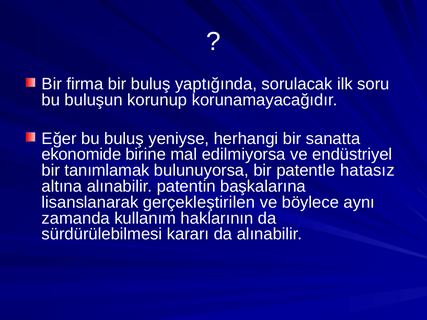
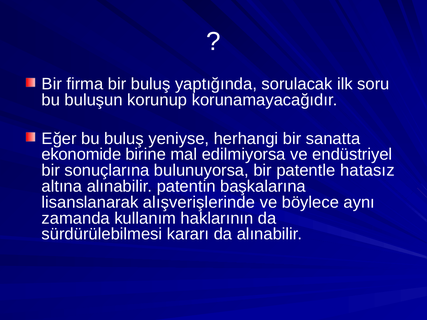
tanımlamak: tanımlamak -> sonuçlarına
gerçekleştirilen: gerçekleştirilen -> alışverişlerinde
